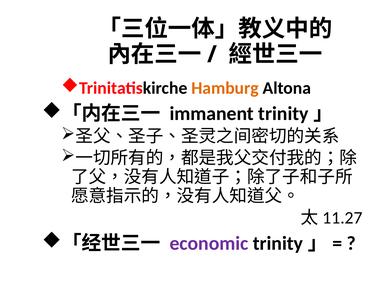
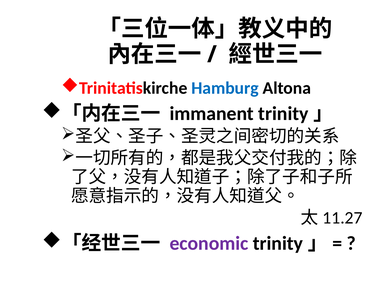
Hamburg colour: orange -> blue
